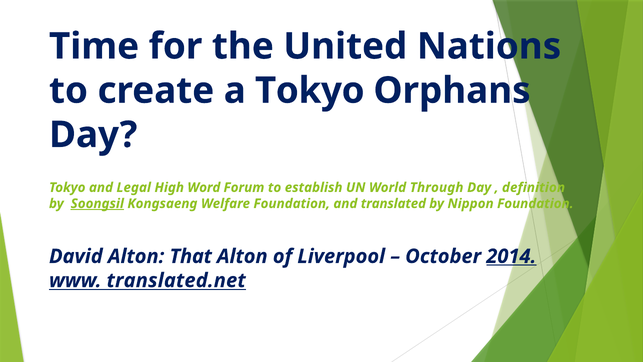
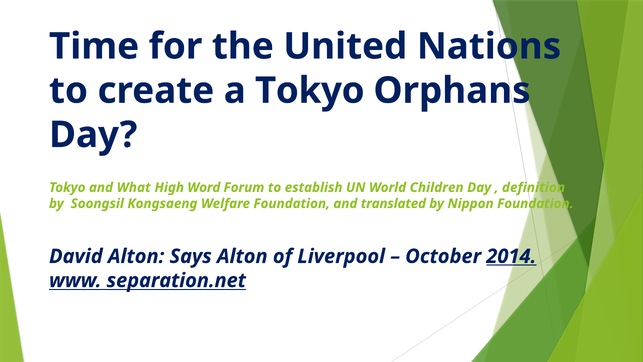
Legal: Legal -> What
Through: Through -> Children
Soongsil underline: present -> none
That: That -> Says
translated.net: translated.net -> separation.net
